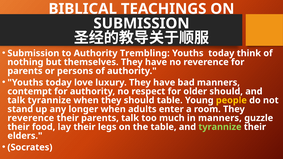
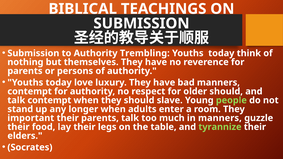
talk tyrannize: tyrannize -> contempt
should table: table -> slave
people colour: yellow -> light green
reverence at (31, 118): reverence -> important
